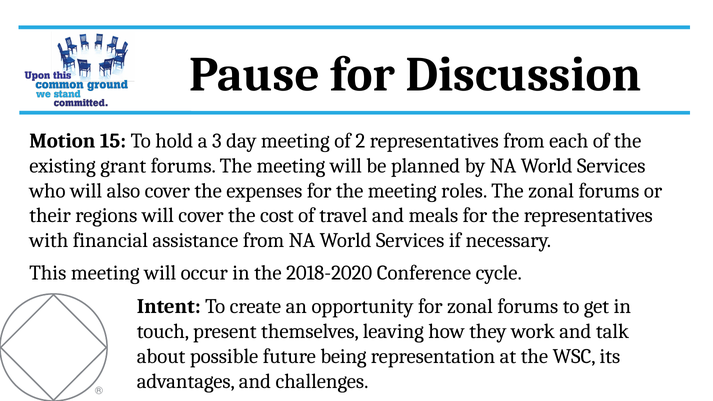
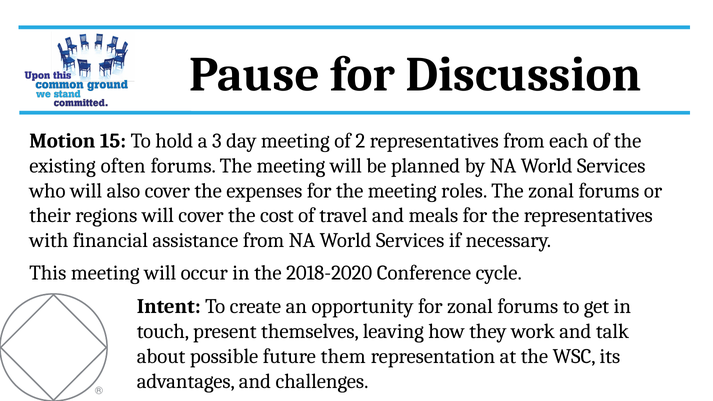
grant: grant -> often
being: being -> them
